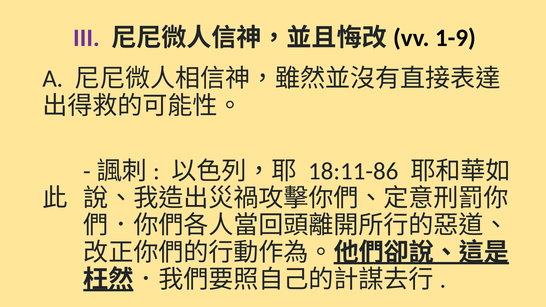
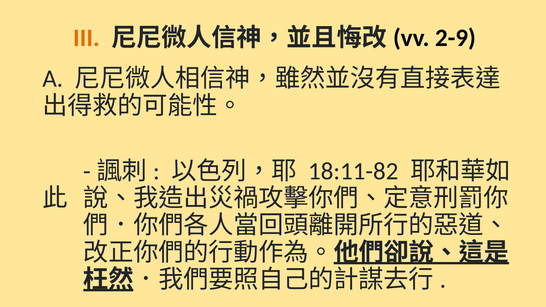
III colour: purple -> orange
1-9: 1-9 -> 2-9
18:11-86: 18:11-86 -> 18:11-82
